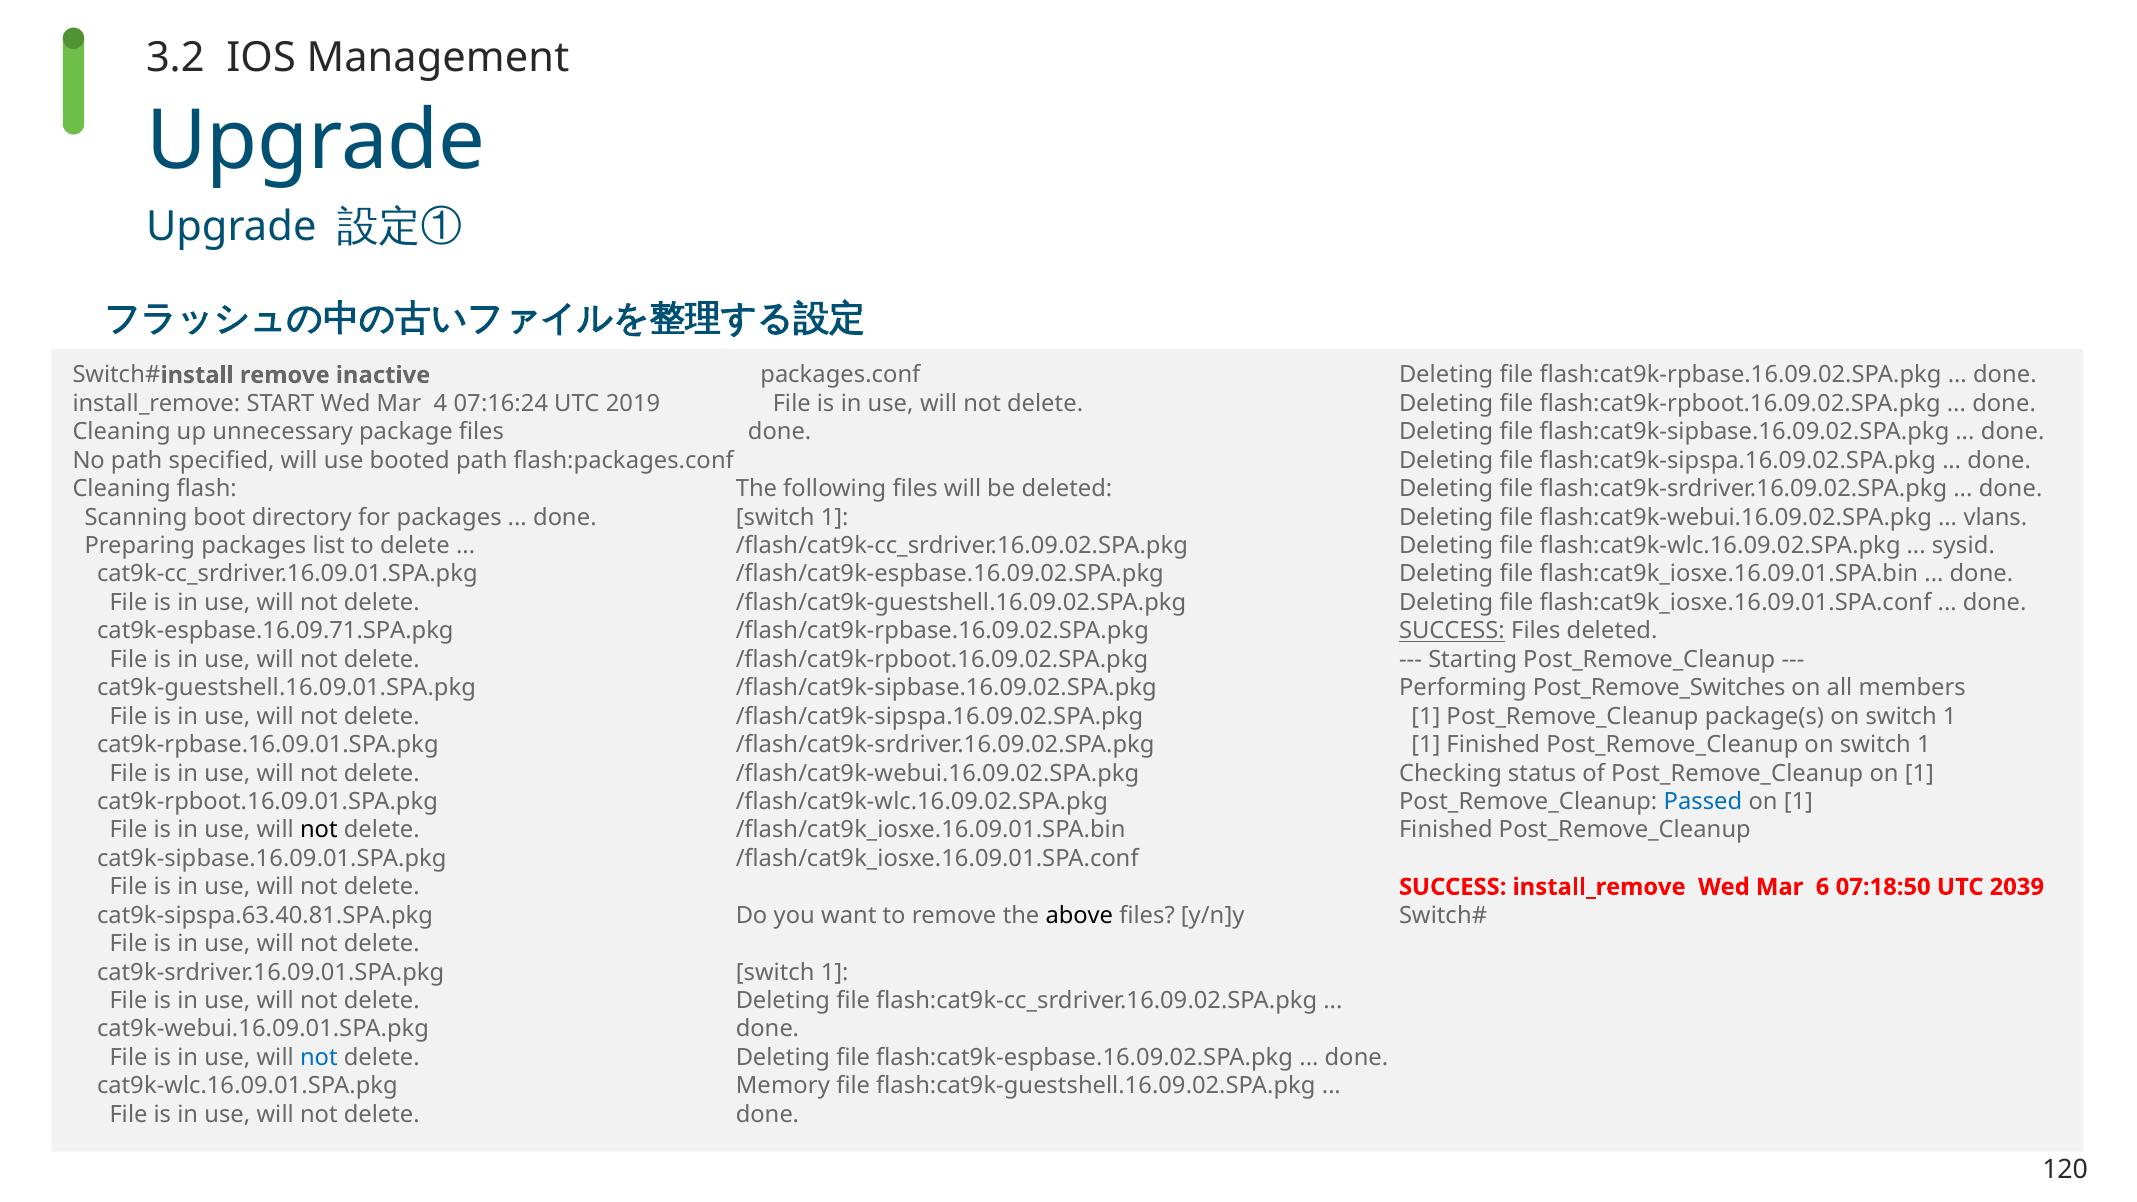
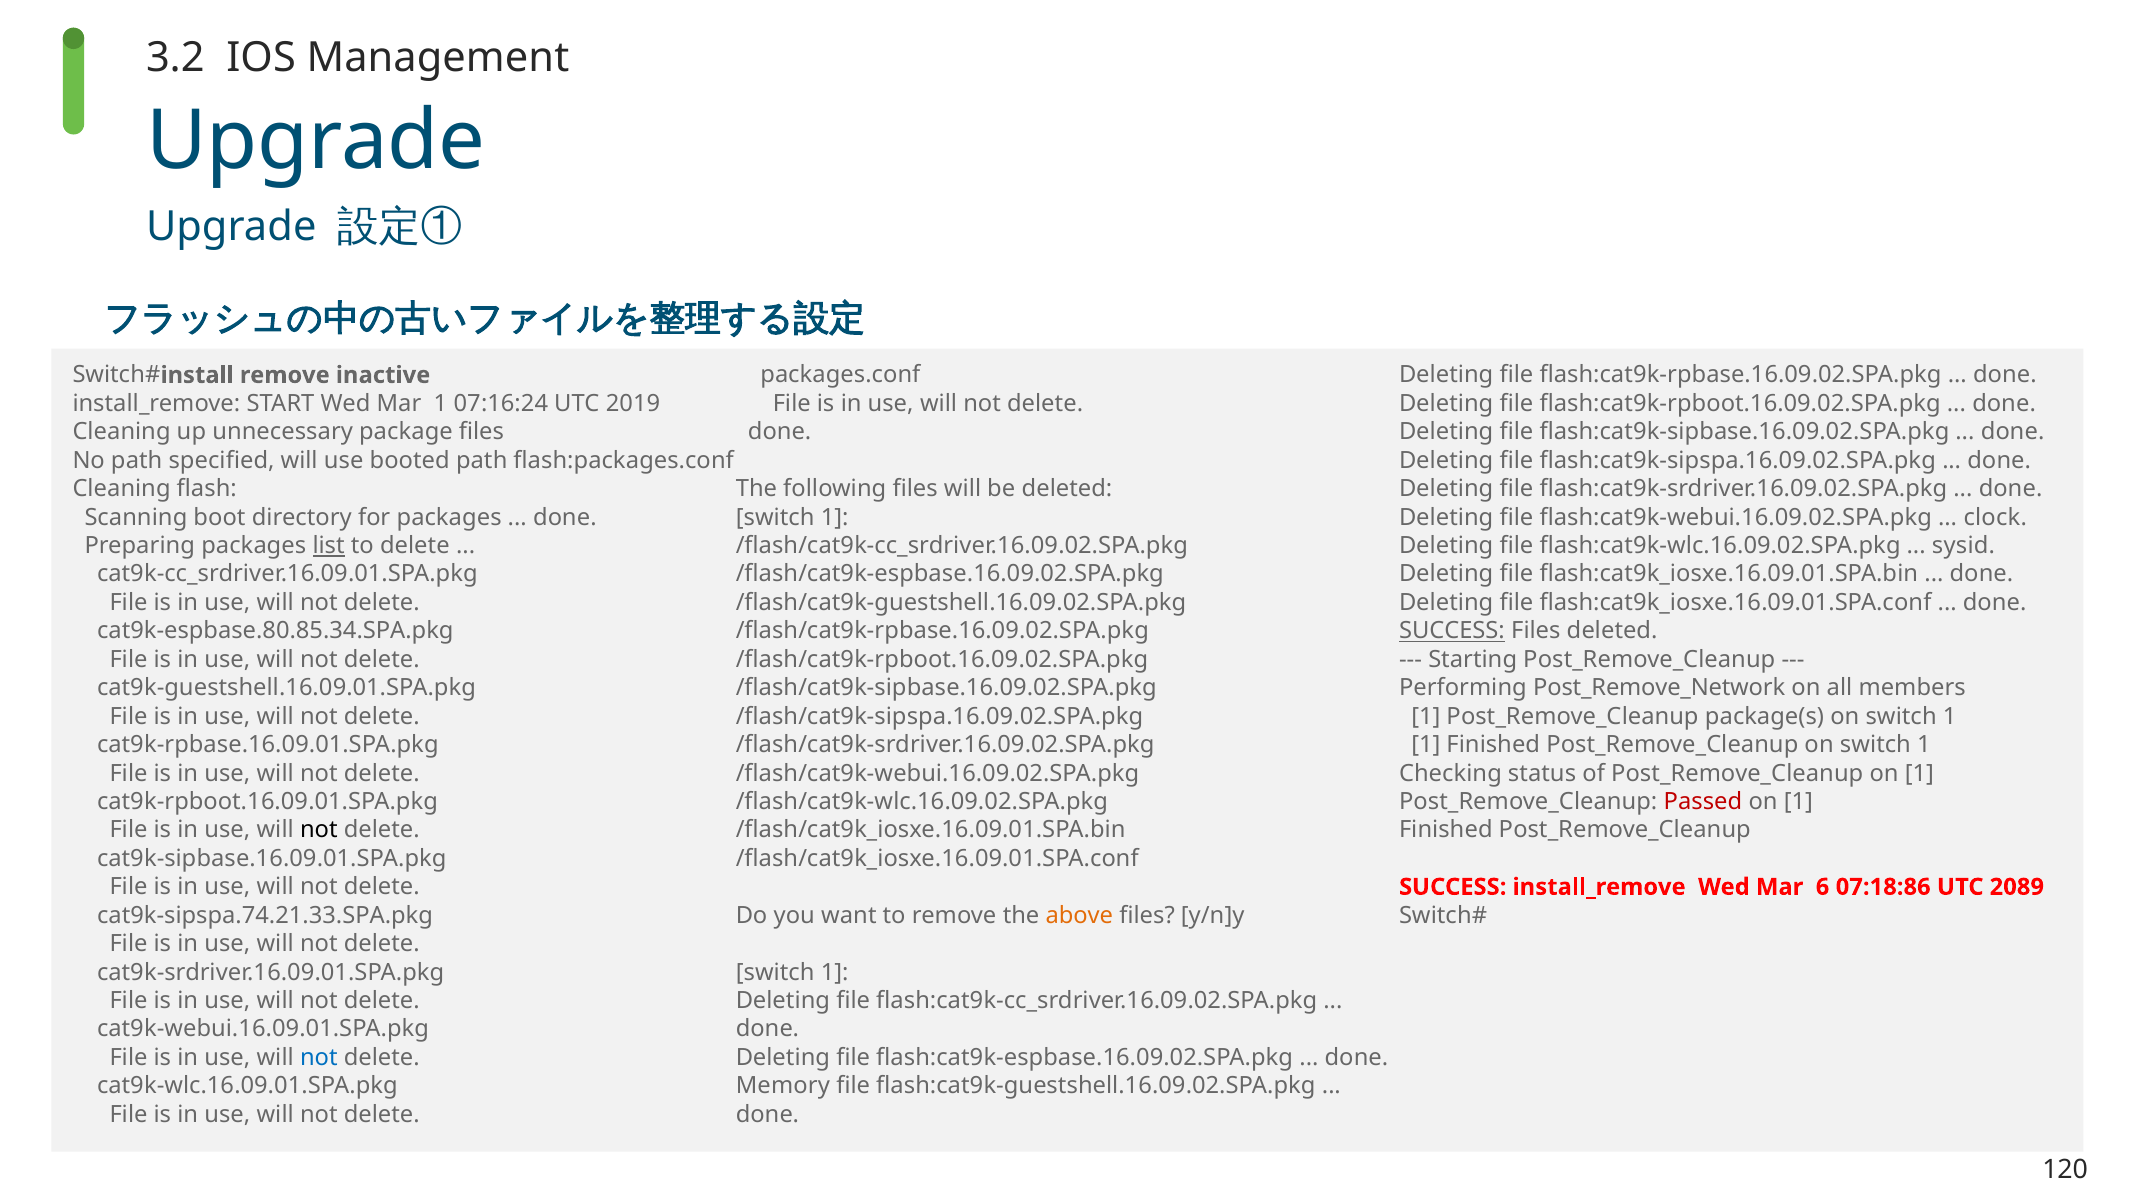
Mar 4: 4 -> 1
vlans: vlans -> clock
list underline: none -> present
cat9k-espbase.16.09.71.SPA.pkg: cat9k-espbase.16.09.71.SPA.pkg -> cat9k-espbase.80.85.34.SPA.pkg
Post_Remove_Switches: Post_Remove_Switches -> Post_Remove_Network
Passed colour: blue -> red
07:18:50: 07:18:50 -> 07:18:86
2039: 2039 -> 2089
cat9k-sipspa.63.40.81.SPA.pkg: cat9k-sipspa.63.40.81.SPA.pkg -> cat9k-sipspa.74.21.33.SPA.pkg
above colour: black -> orange
